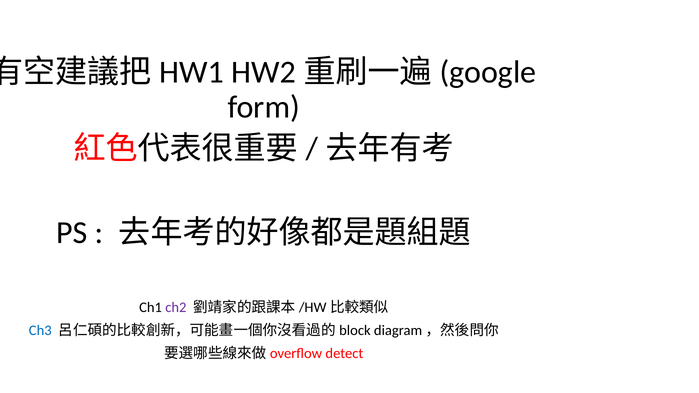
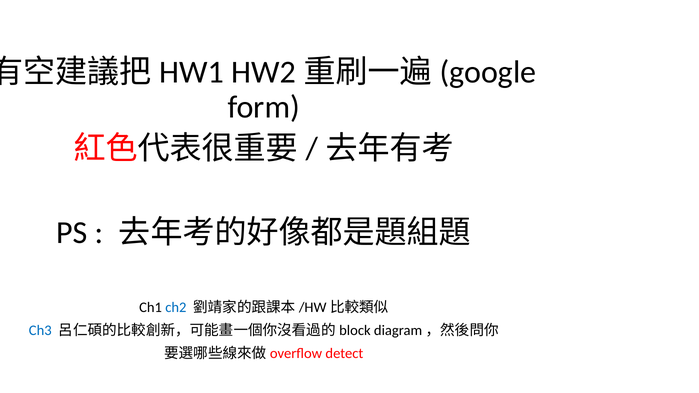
ch2 colour: purple -> blue
